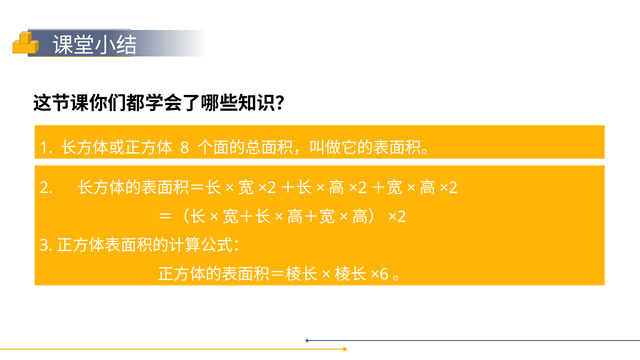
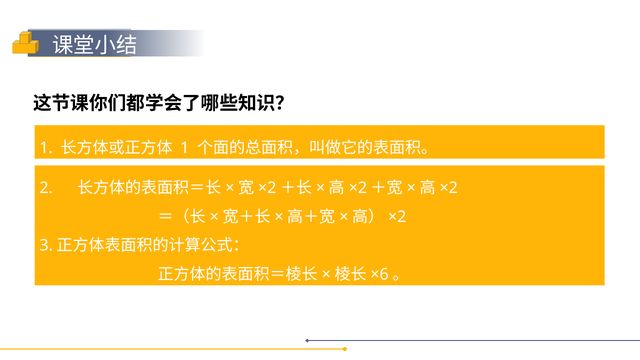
8 at (185, 148): 8 -> 1
